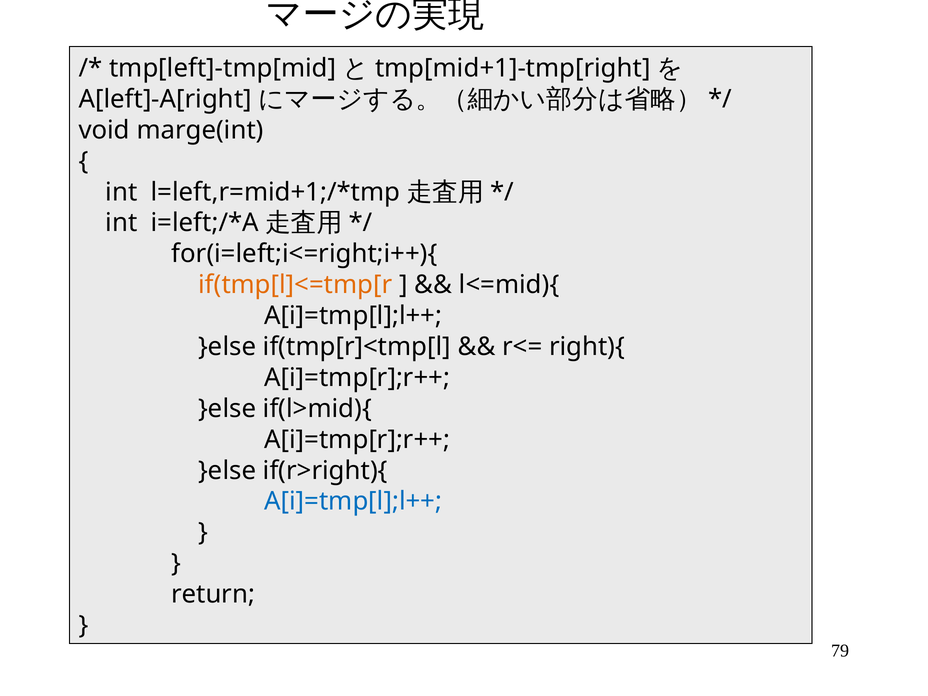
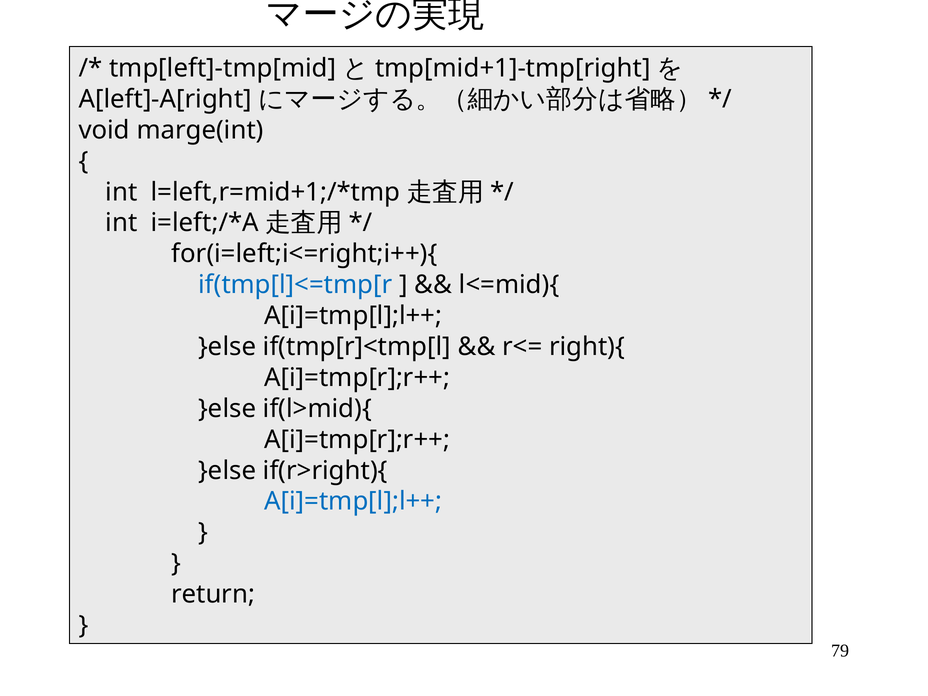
if(tmp[l]<=tmp[r colour: orange -> blue
